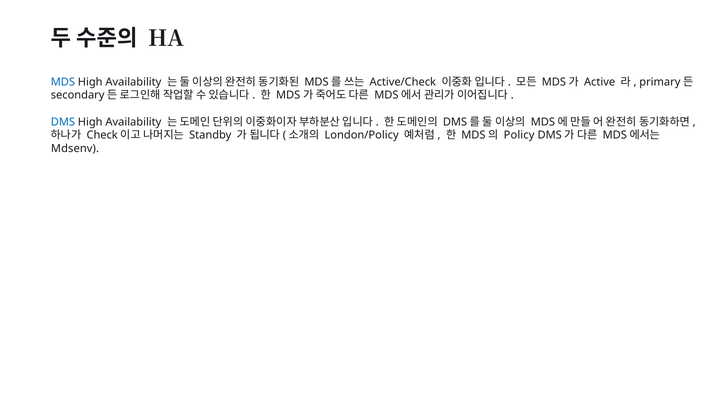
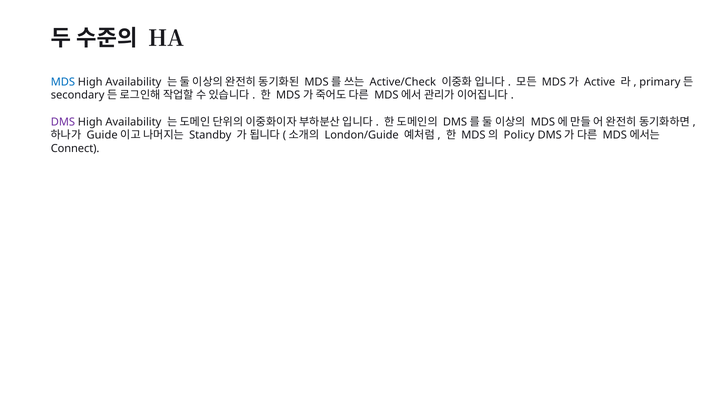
DMS at (63, 122) colour: blue -> purple
Check: Check -> Guide
London/Policy: London/Policy -> London/Guide
Mdsenv: Mdsenv -> Connect
